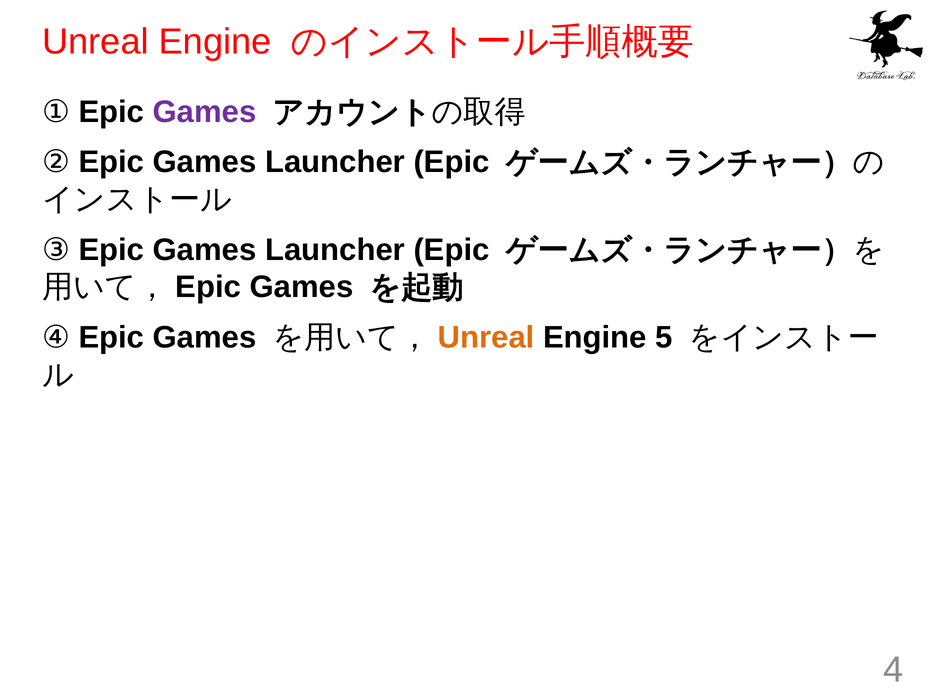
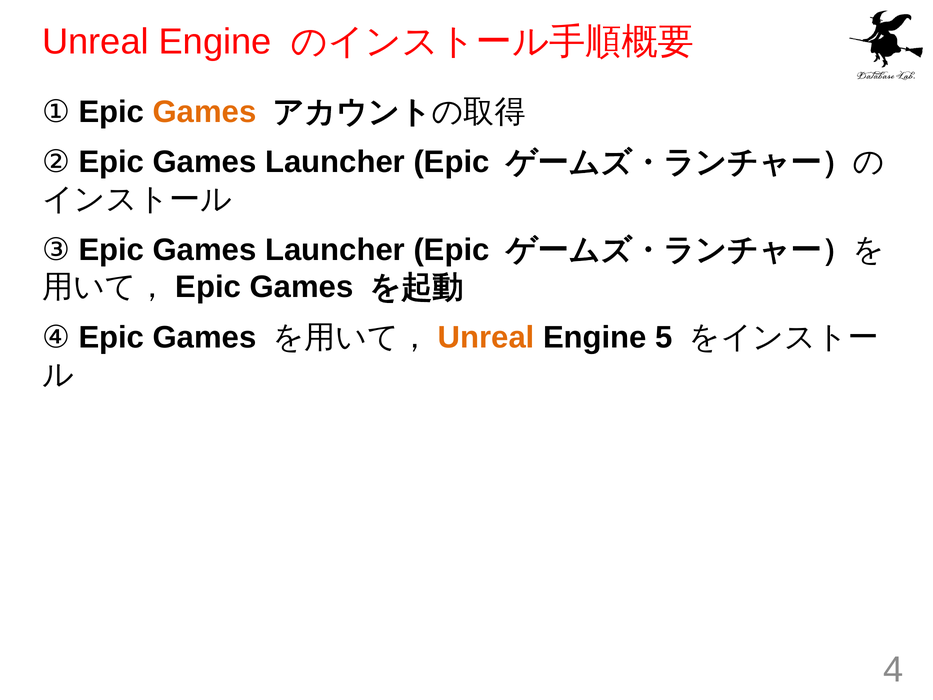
Games at (205, 112) colour: purple -> orange
